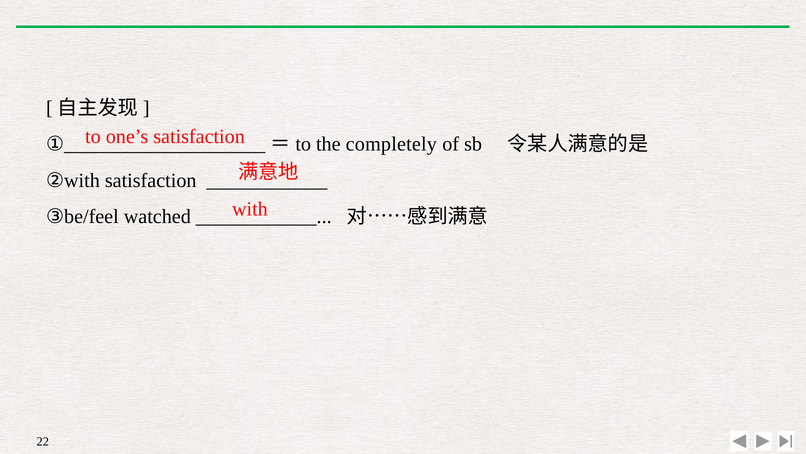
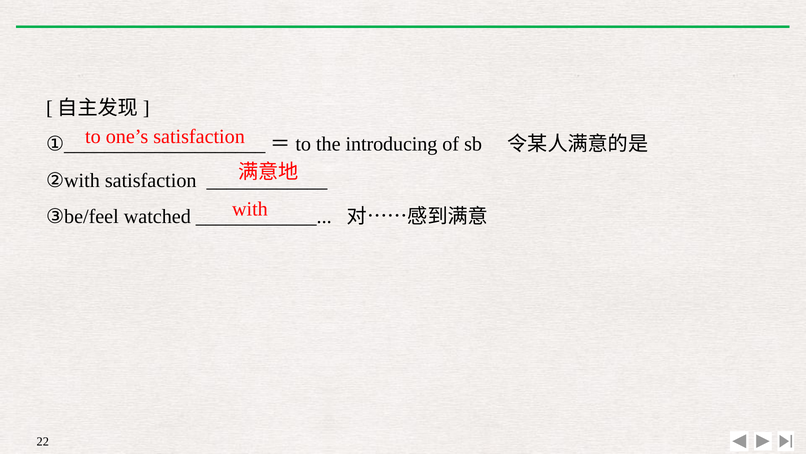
completely: completely -> introducing
